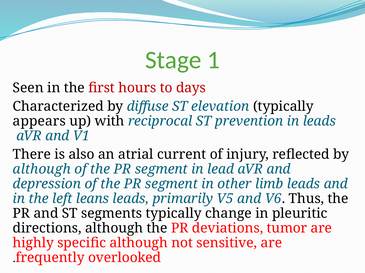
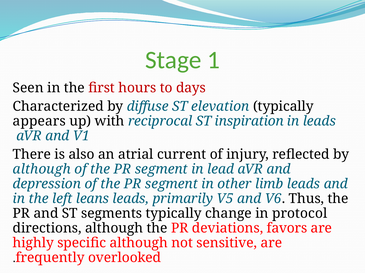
prevention: prevention -> inspiration
pleuritic: pleuritic -> protocol
tumor: tumor -> favors
